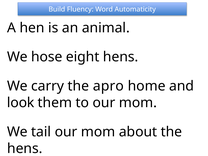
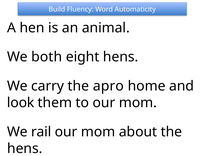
hose: hose -> both
tail: tail -> rail
